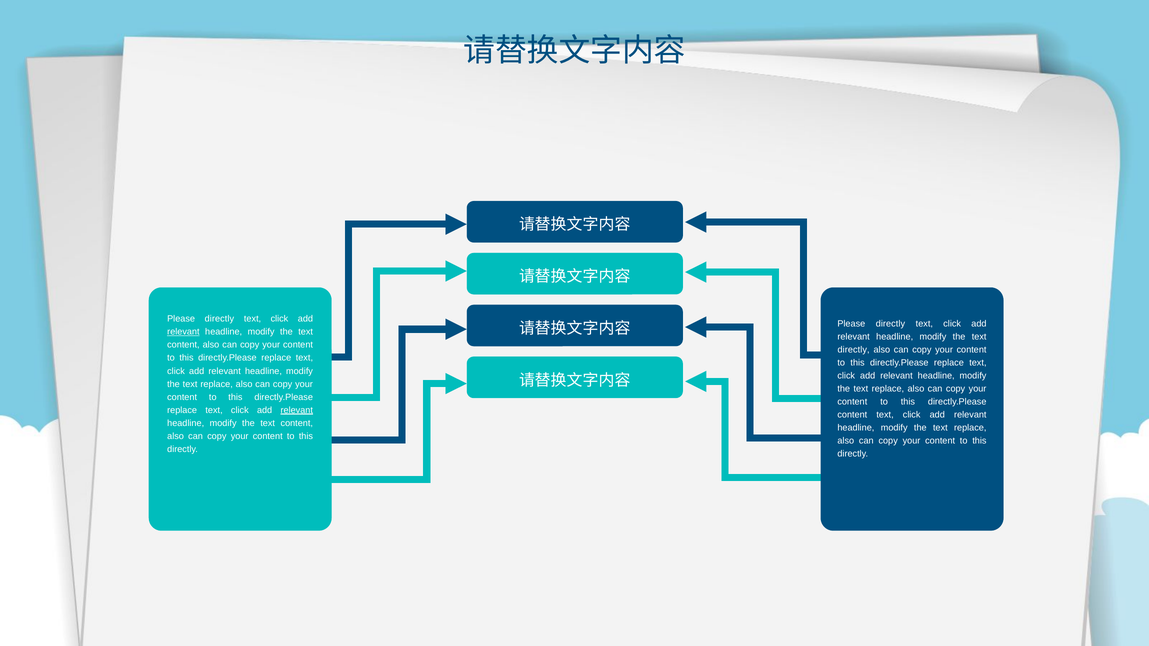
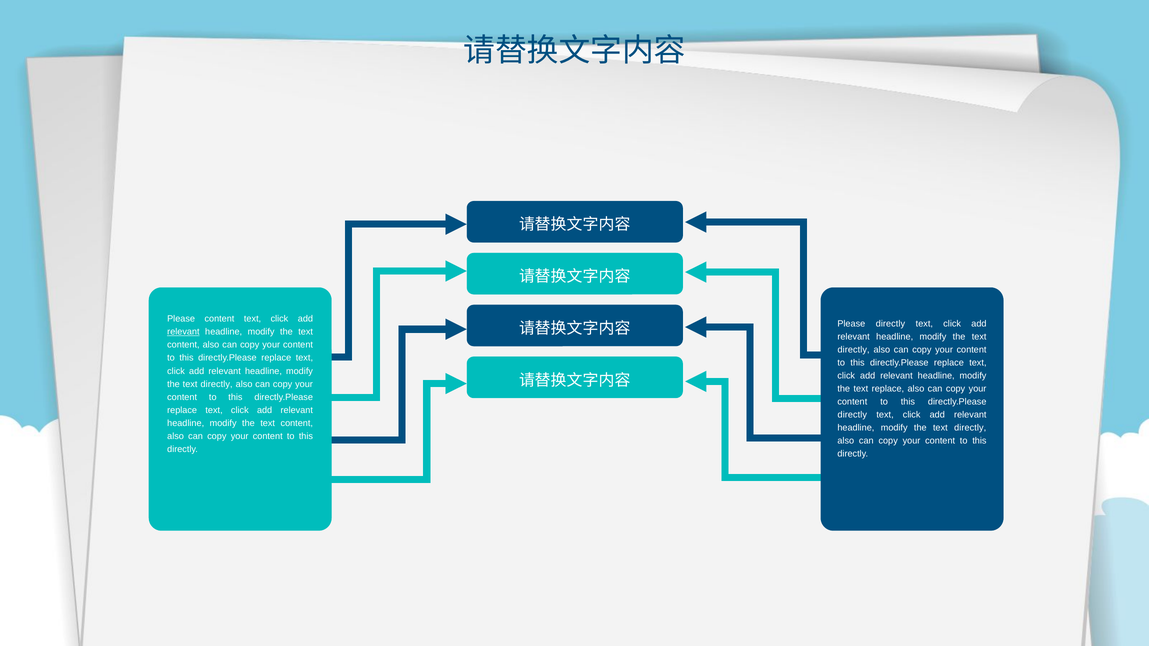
directly at (219, 319): directly -> content
replace at (217, 384): replace -> directly
relevant at (297, 410) underline: present -> none
content at (852, 415): content -> directly
replace at (970, 428): replace -> directly
